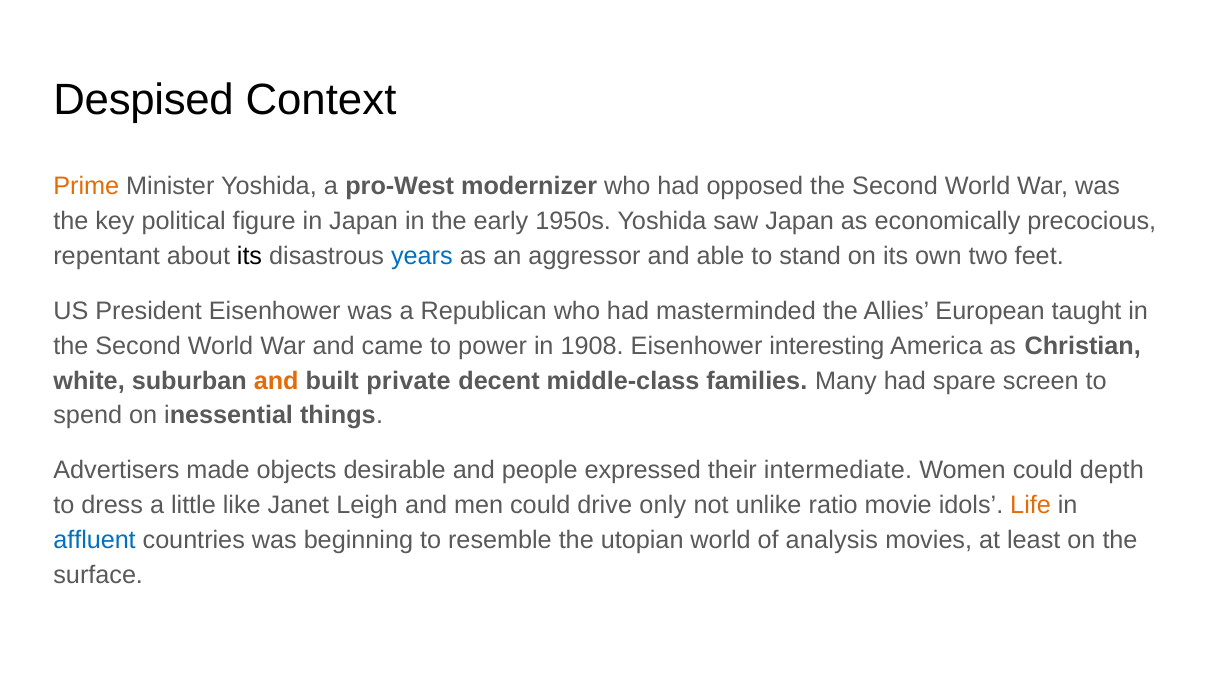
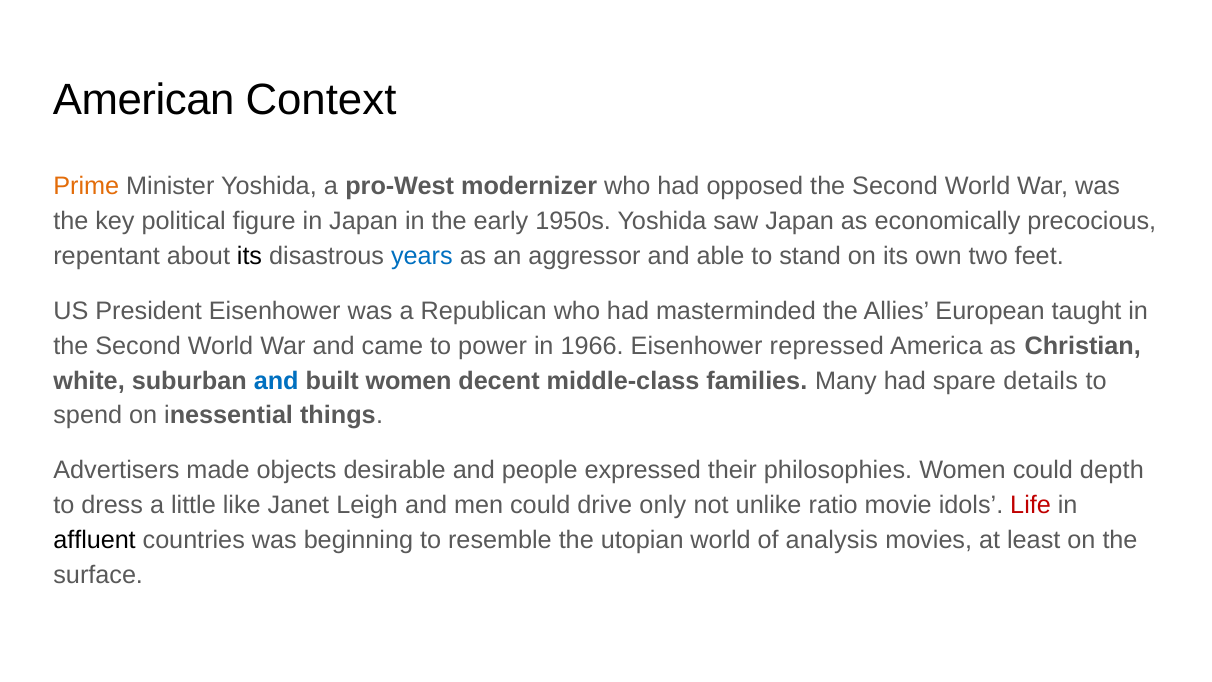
Despised: Despised -> American
1908: 1908 -> 1966
interesting: interesting -> repressed
and at (276, 381) colour: orange -> blue
built private: private -> women
screen: screen -> details
intermediate: intermediate -> philosophies
Life colour: orange -> red
affluent colour: blue -> black
